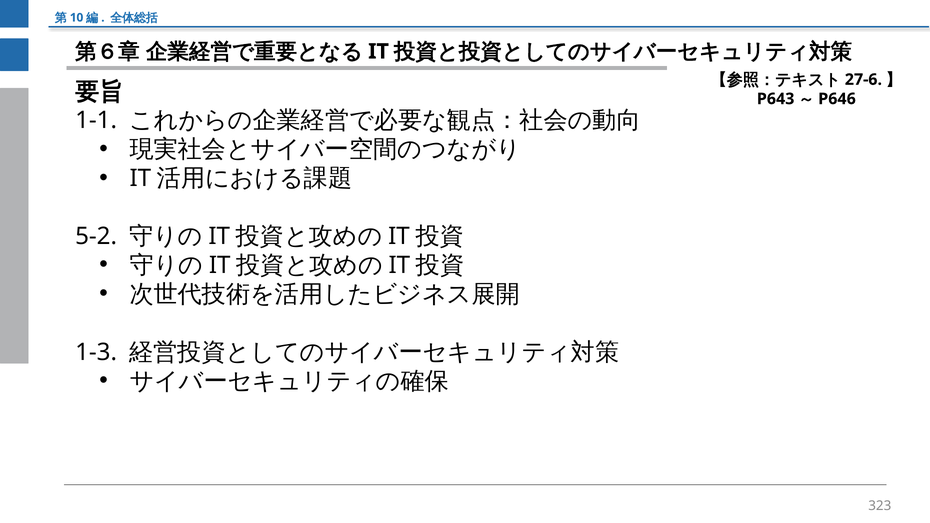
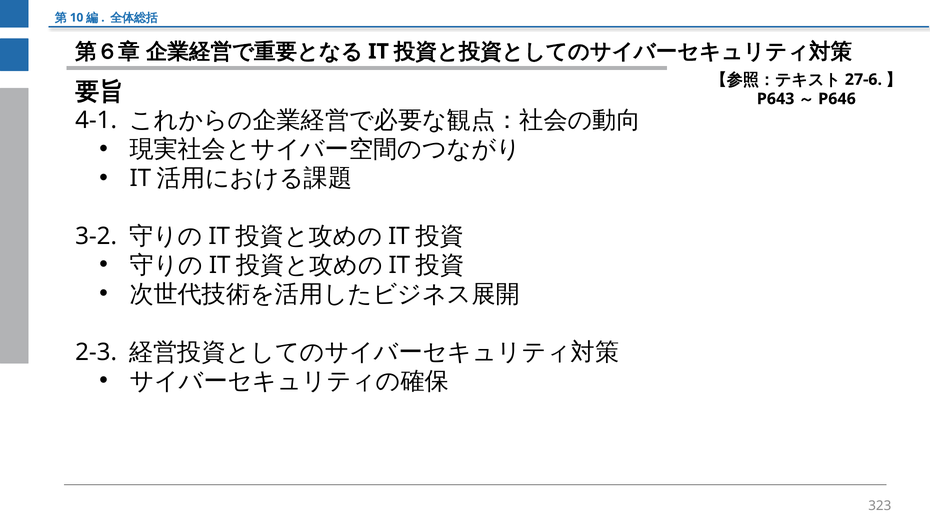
1-1: 1-1 -> 4-1
5-2: 5-2 -> 3-2
1-3: 1-3 -> 2-3
